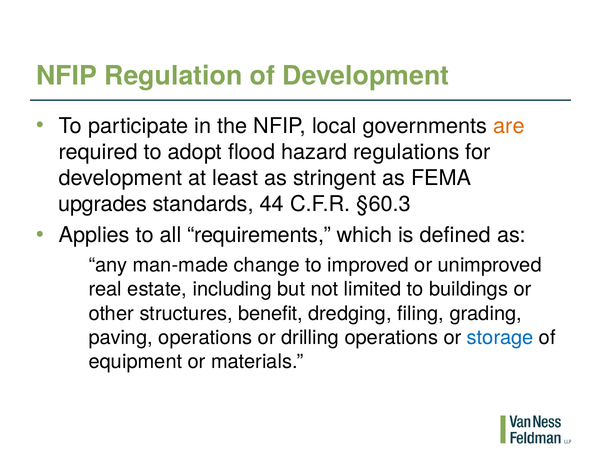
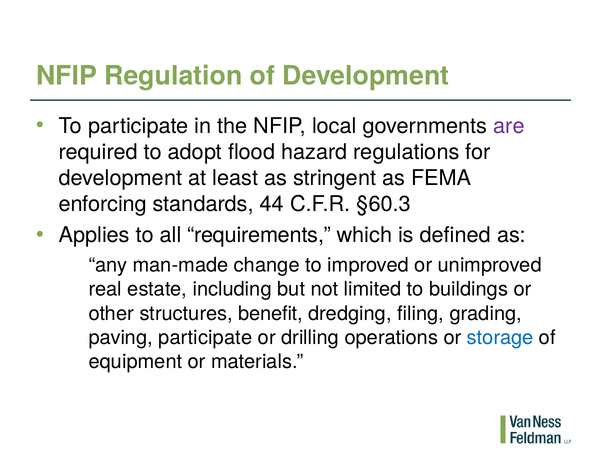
are colour: orange -> purple
upgrades: upgrades -> enforcing
paving operations: operations -> participate
